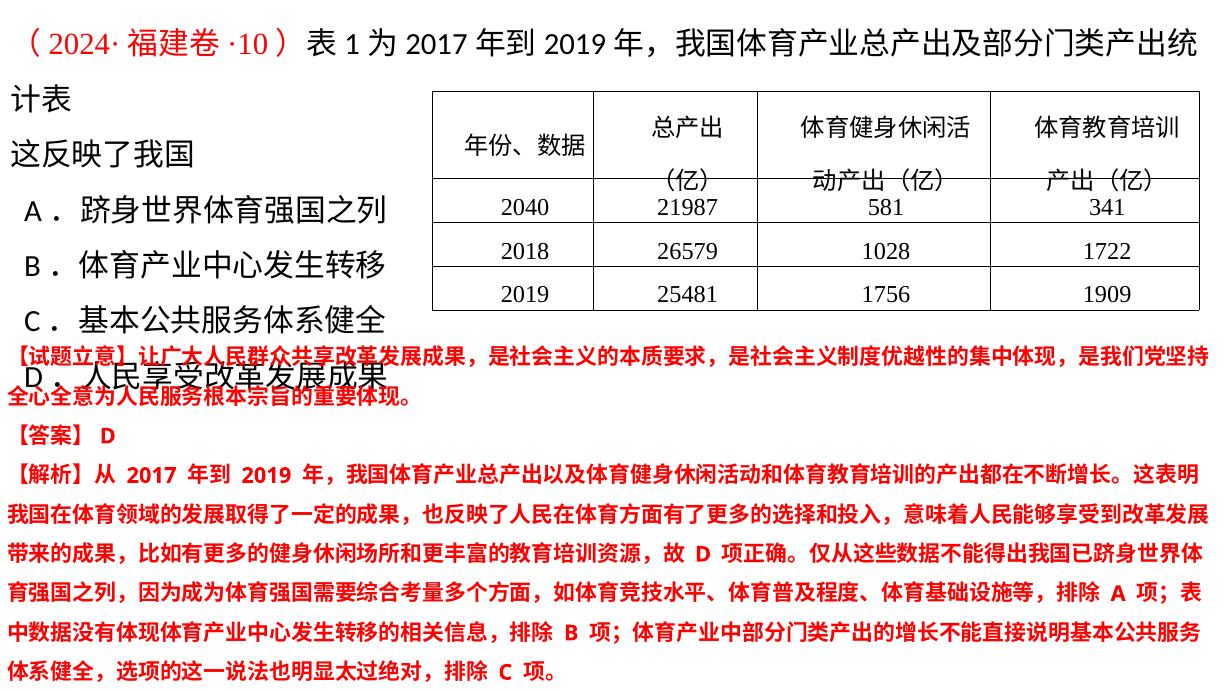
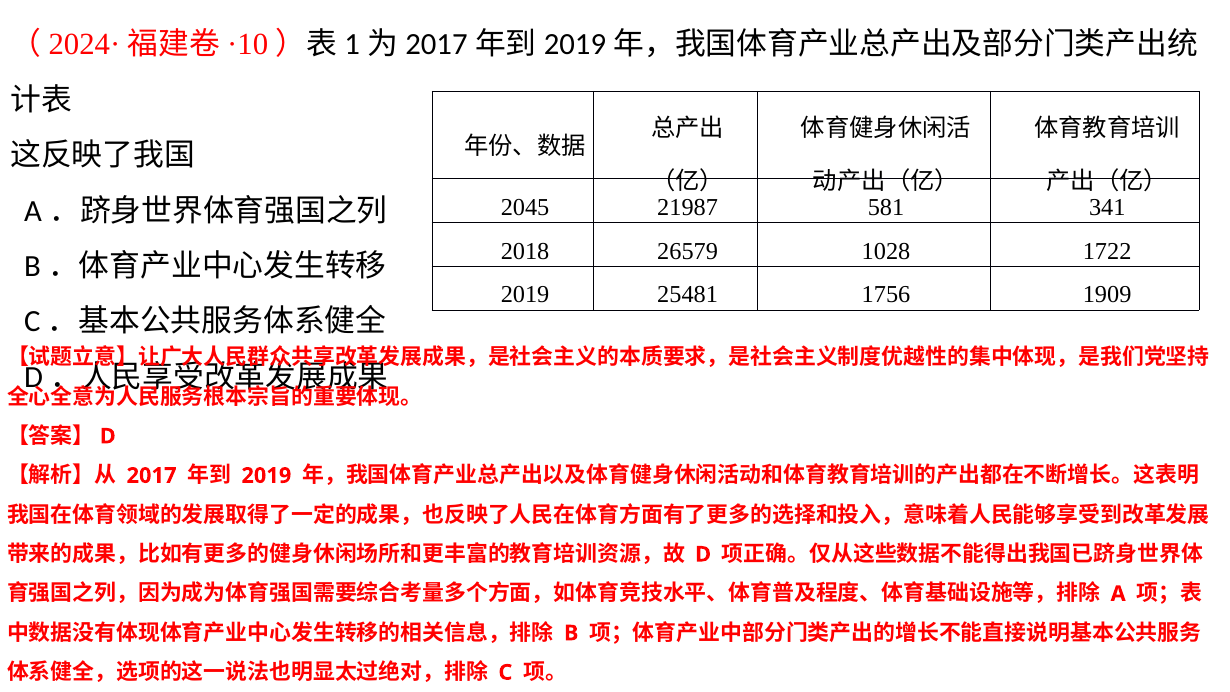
2040: 2040 -> 2045
